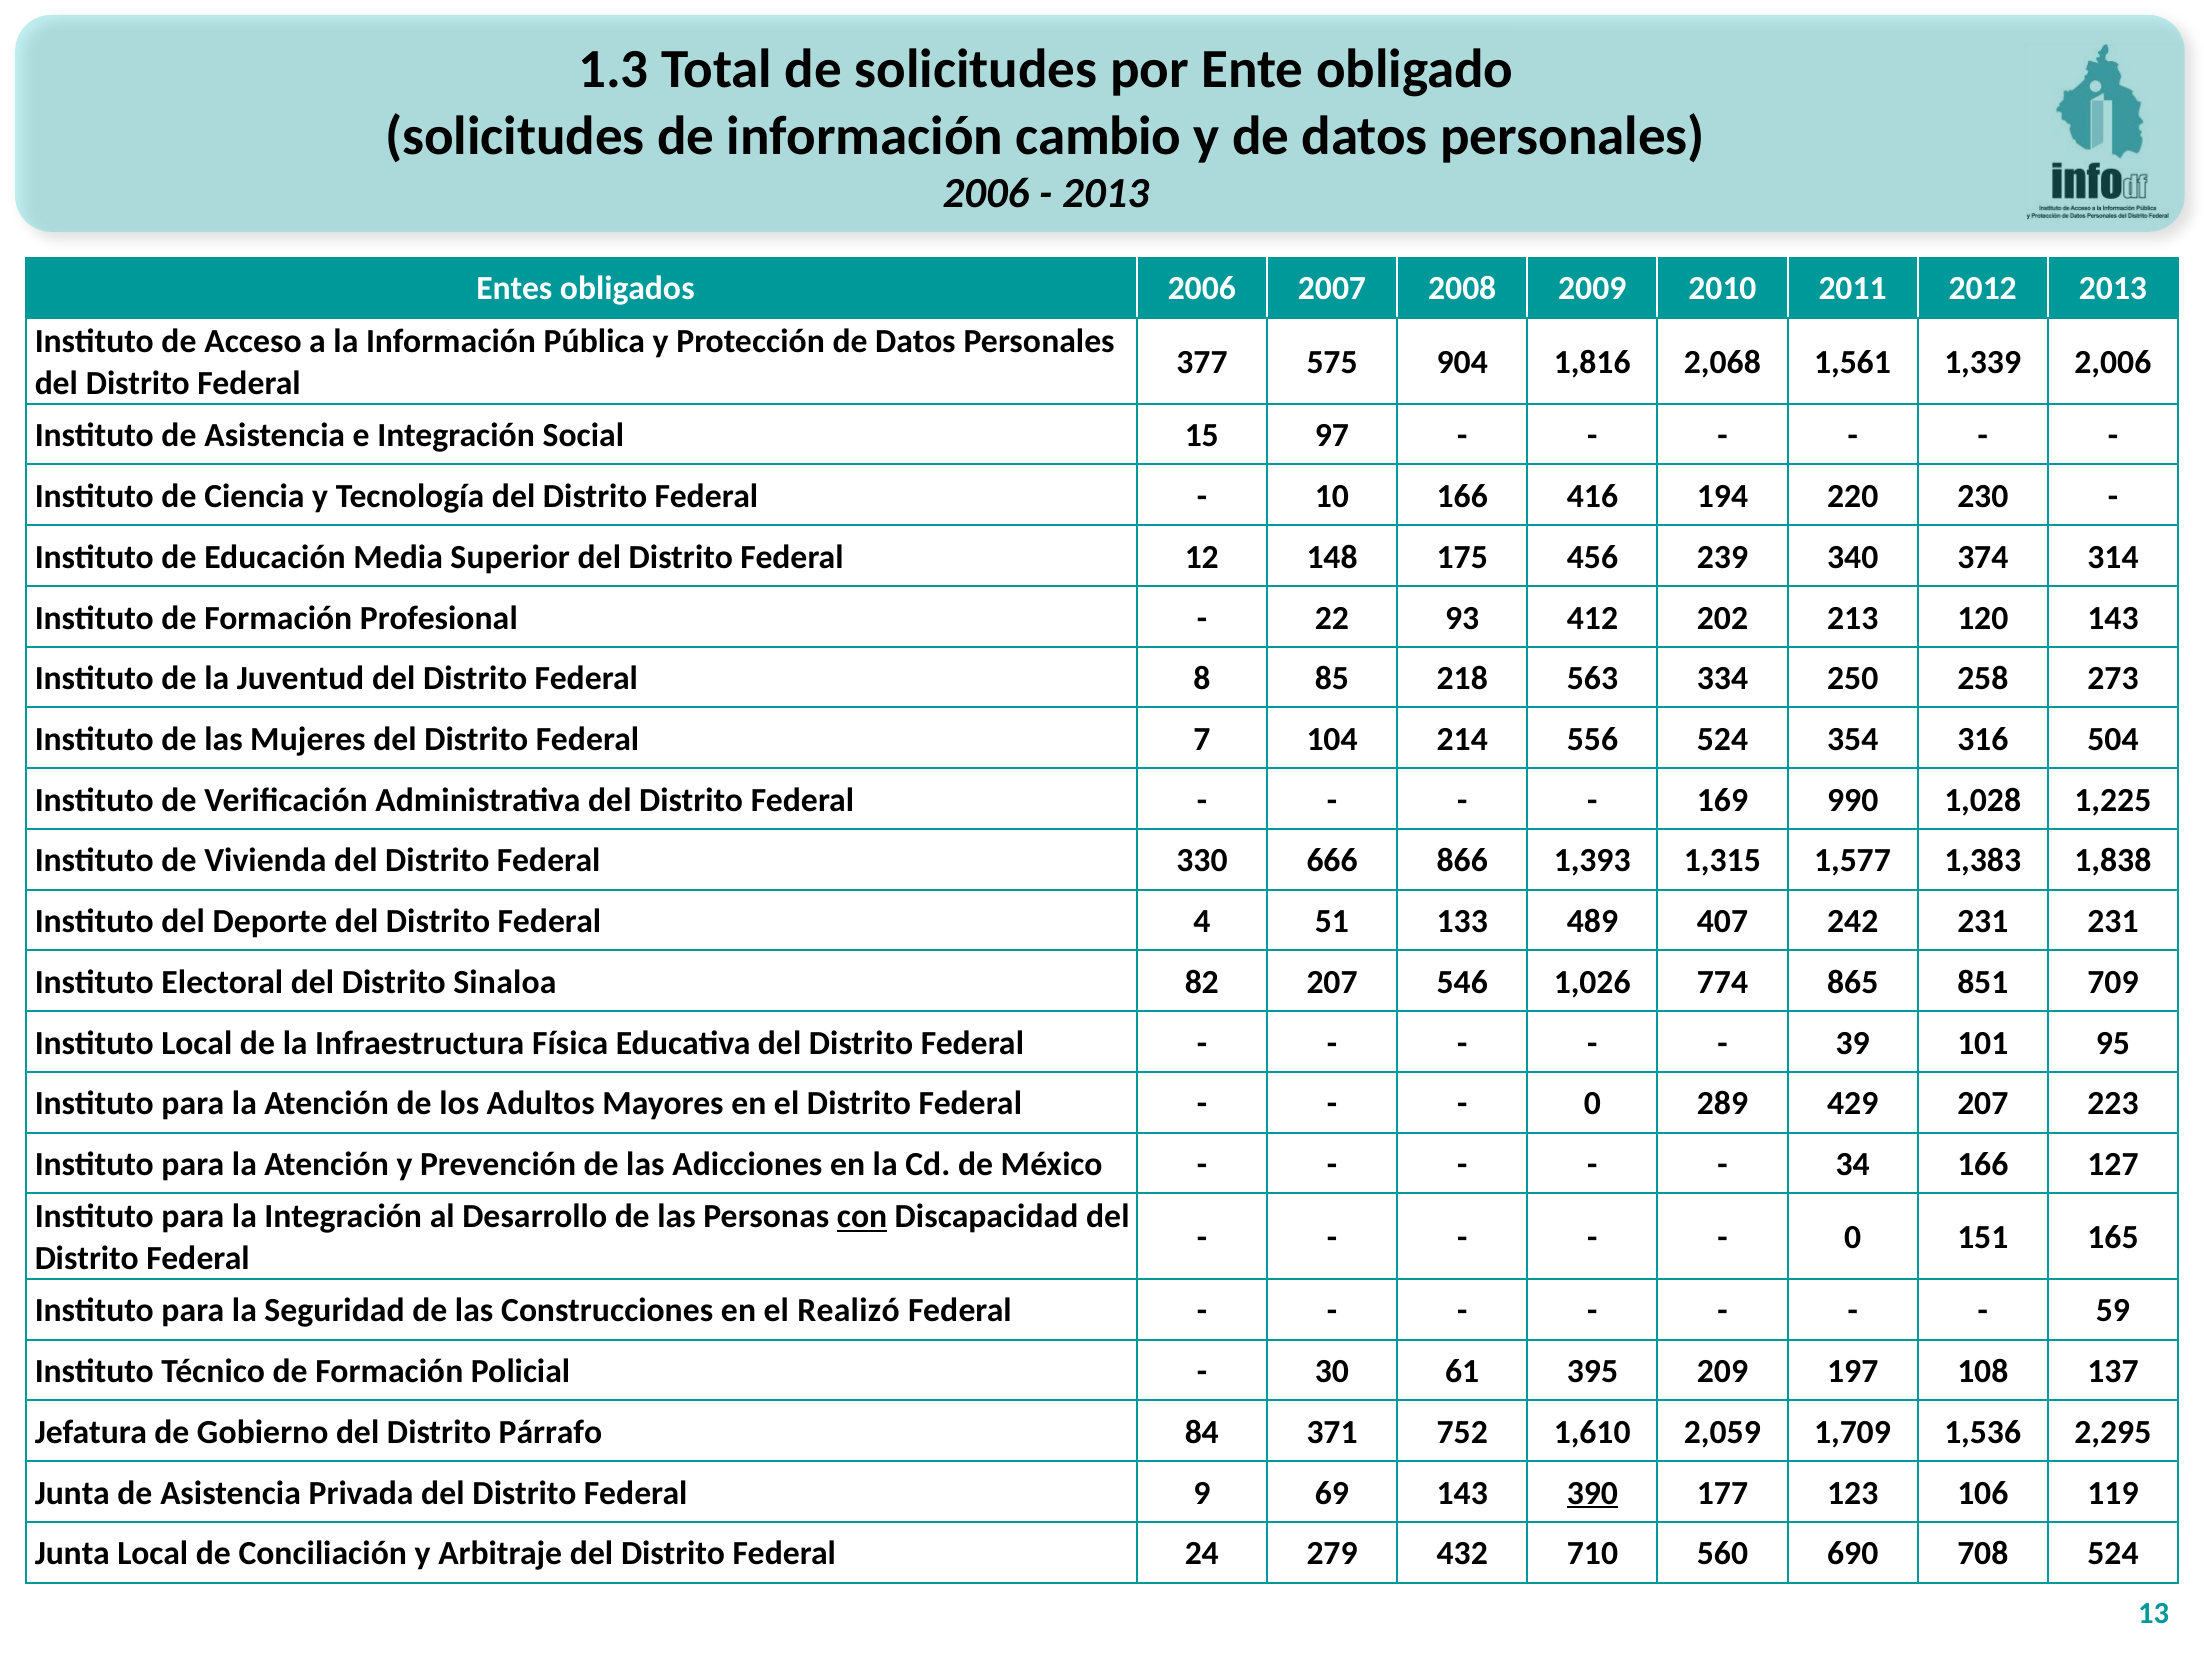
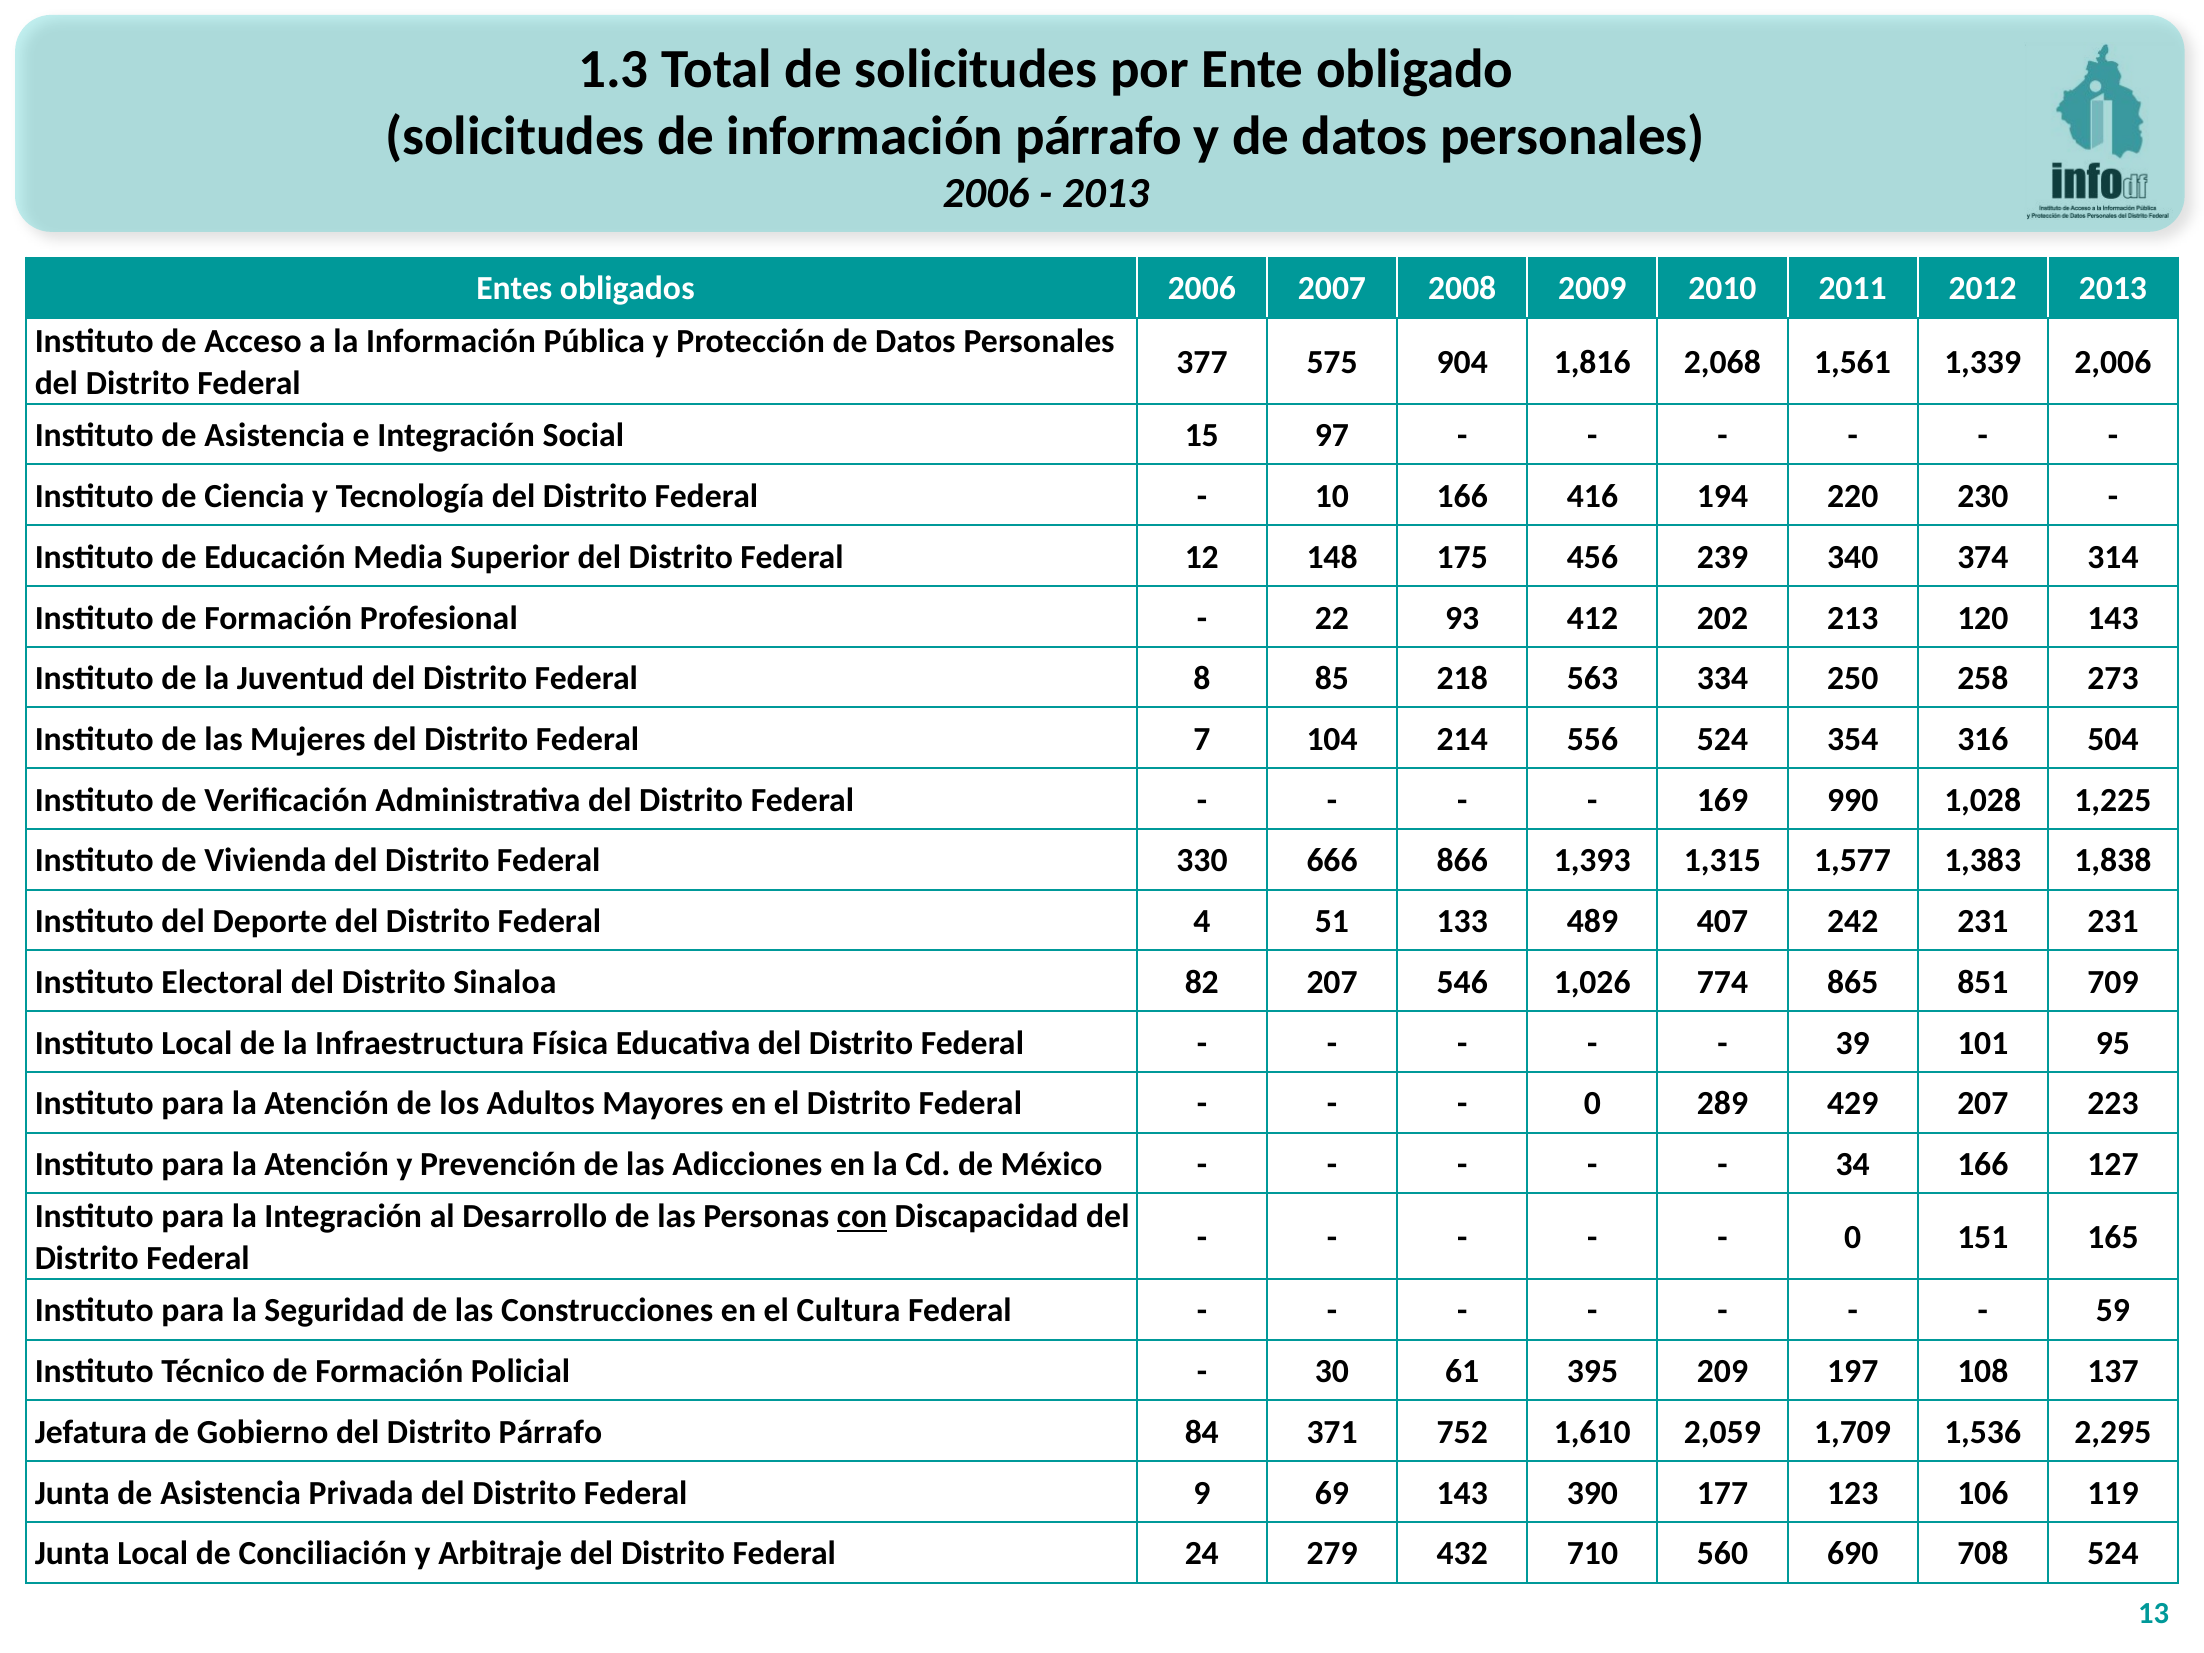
información cambio: cambio -> párrafo
Realizó: Realizó -> Cultura
390 underline: present -> none
